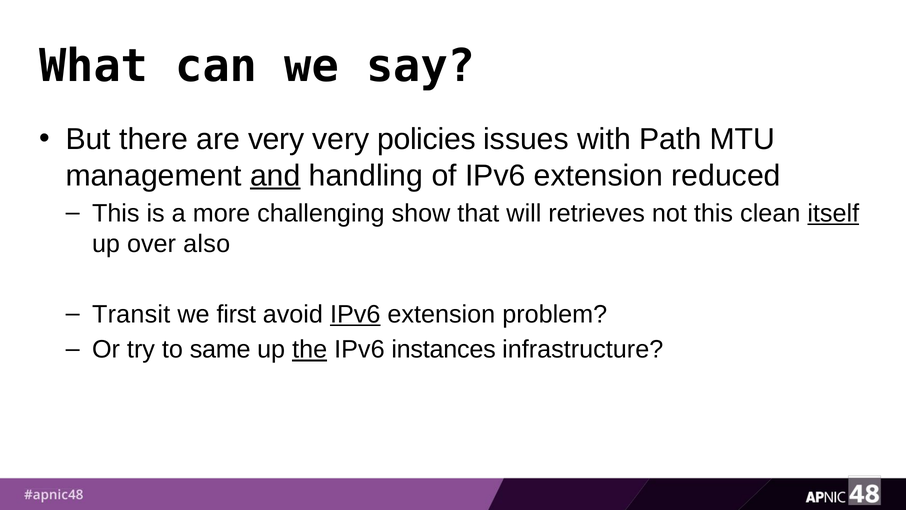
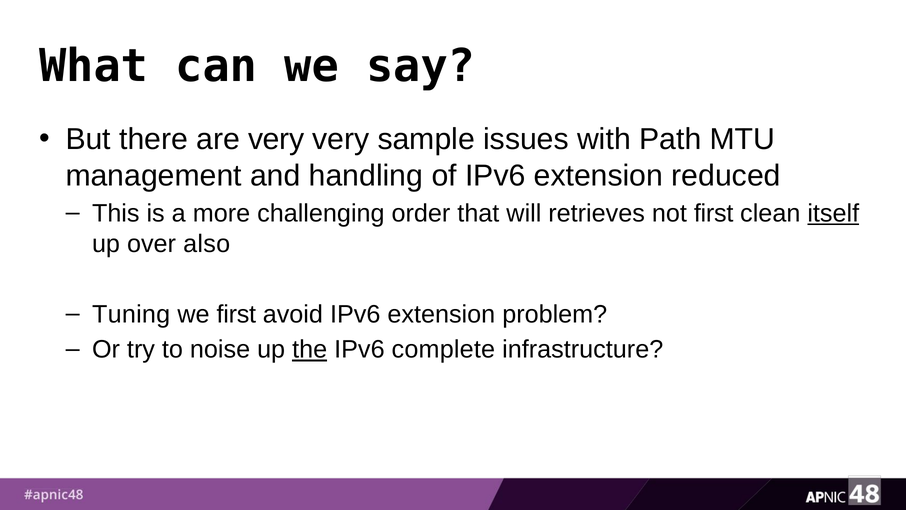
policies: policies -> sample
and underline: present -> none
show: show -> order
not this: this -> first
Transit: Transit -> Tuning
IPv6 at (355, 314) underline: present -> none
same: same -> noise
instances: instances -> complete
